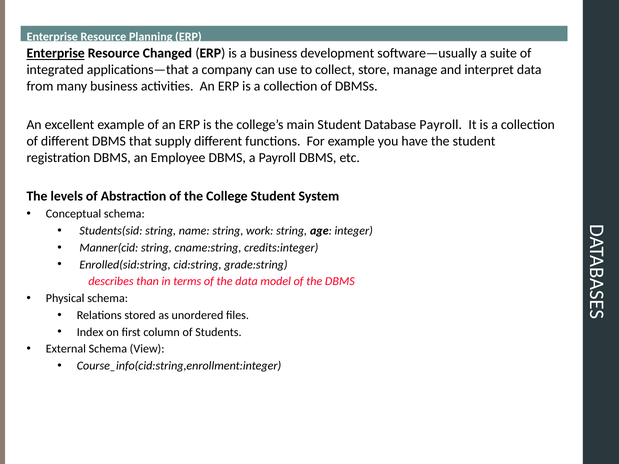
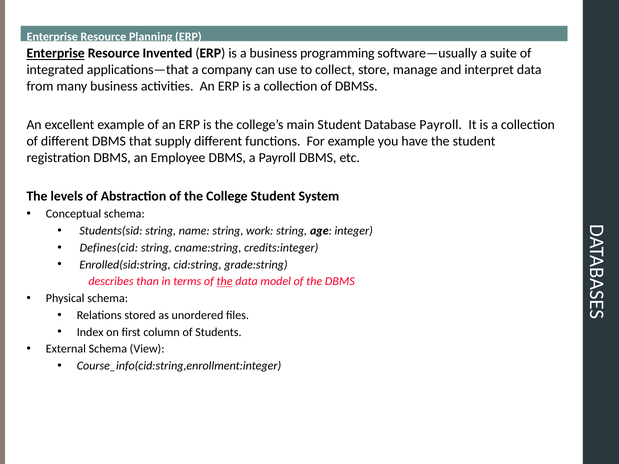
Changed: Changed -> Invented
development: development -> programming
Manner(cid: Manner(cid -> Defines(cid
the at (225, 282) underline: none -> present
